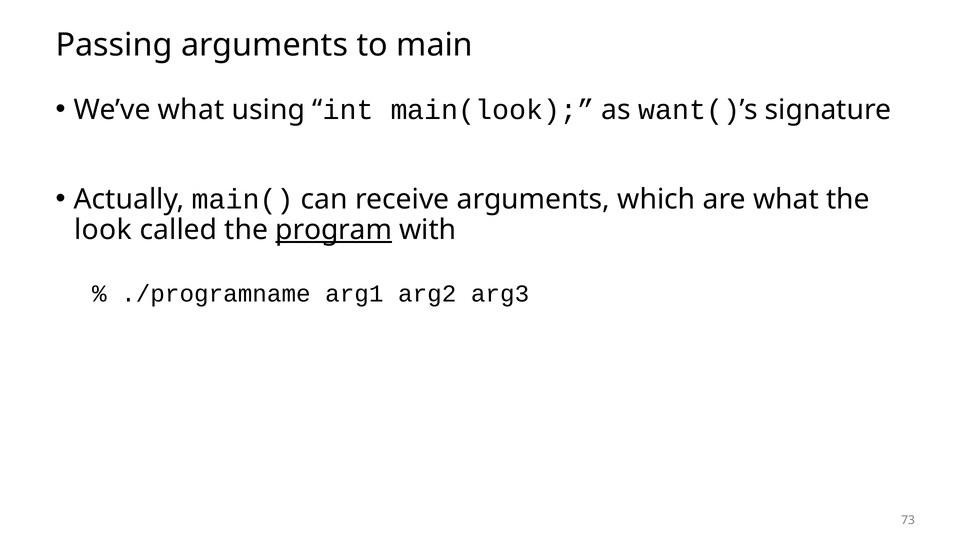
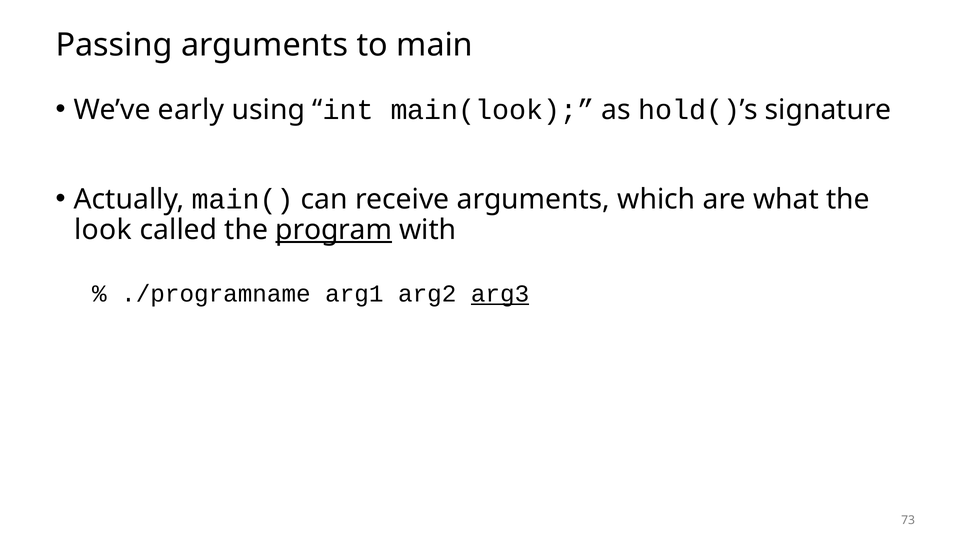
We’ve what: what -> early
want(: want( -> hold(
arg3 underline: none -> present
